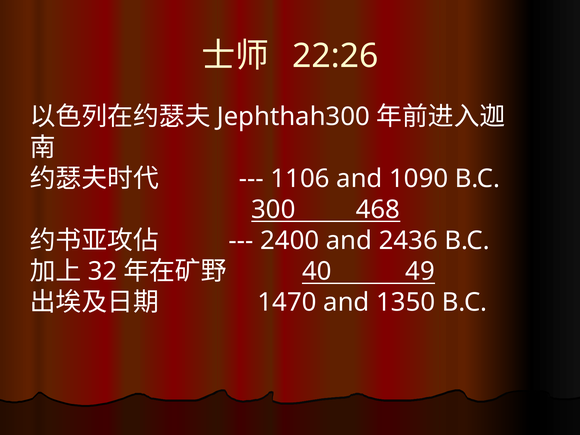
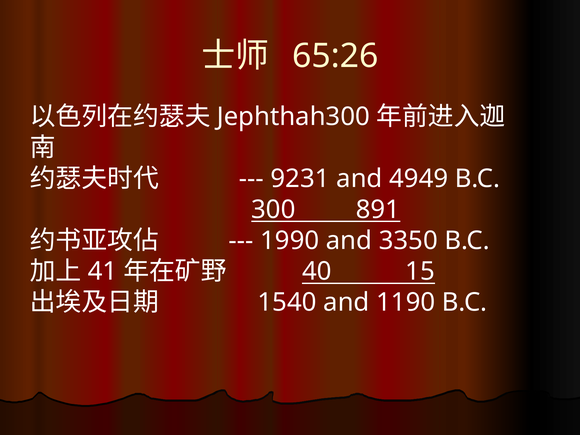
22:26: 22:26 -> 65:26
1106: 1106 -> 9231
1090: 1090 -> 4949
468: 468 -> 891
2400: 2400 -> 1990
2436: 2436 -> 3350
32: 32 -> 41
49: 49 -> 15
1470: 1470 -> 1540
1350: 1350 -> 1190
